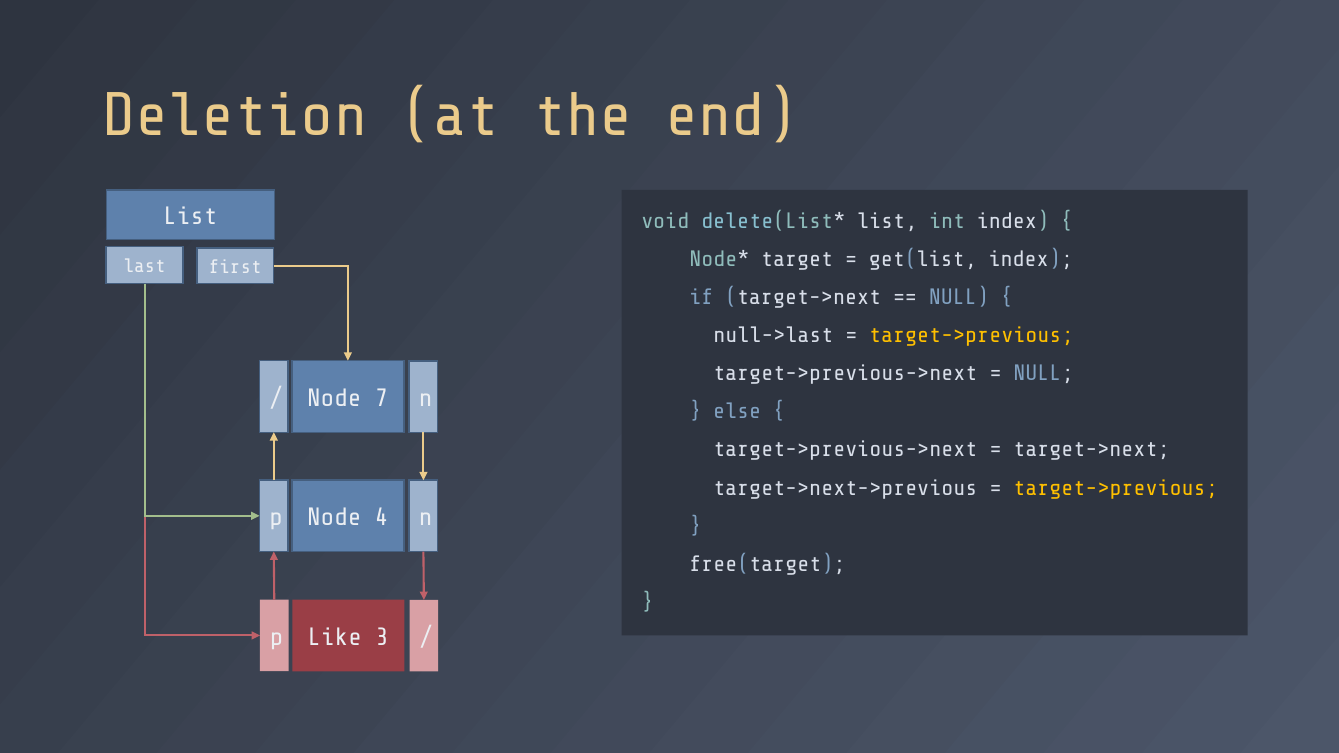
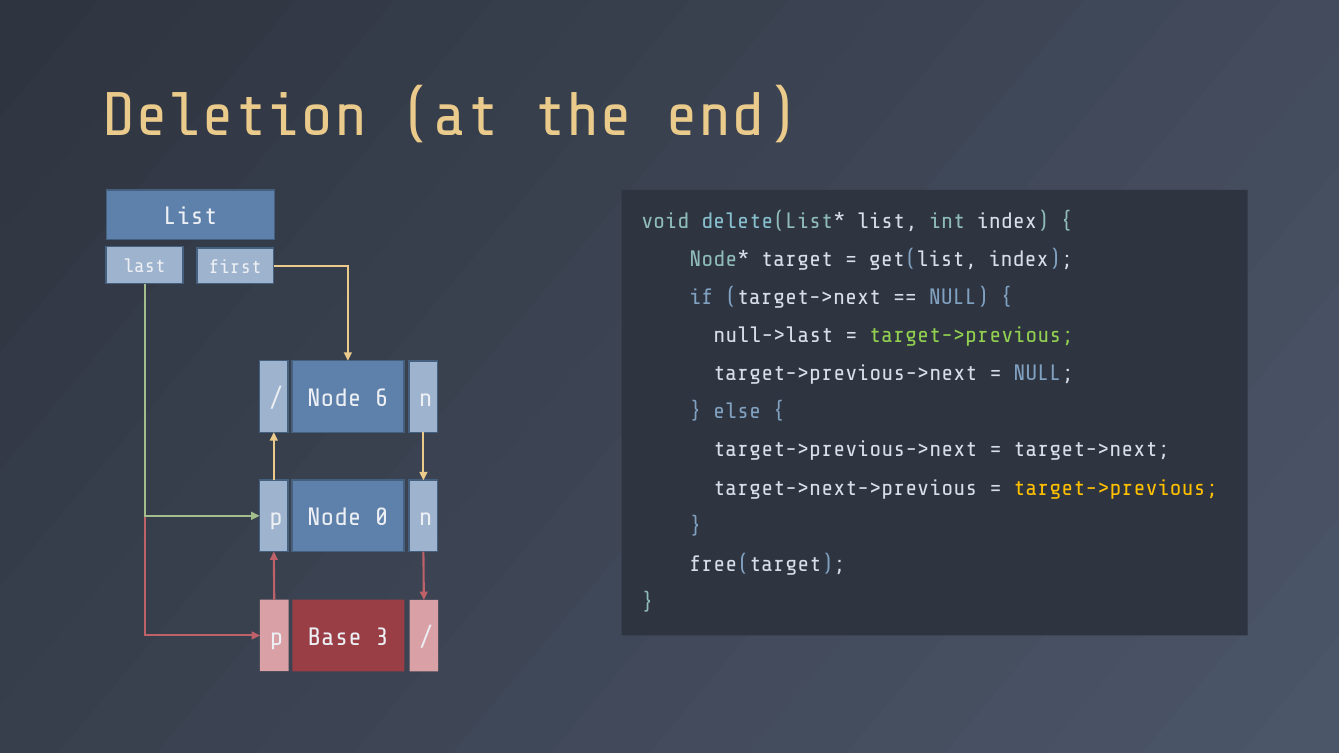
target->previous at (971, 336) colour: yellow -> light green
7: 7 -> 6
4: 4 -> 0
Like: Like -> Base
